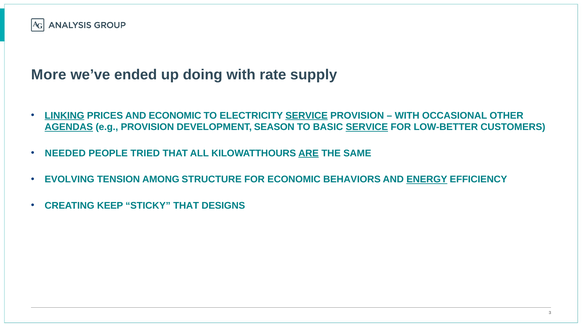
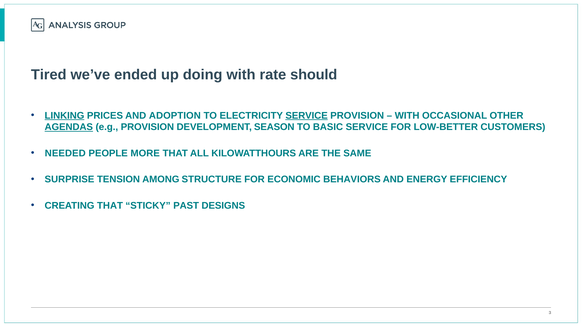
More: More -> Tired
supply: supply -> should
AND ECONOMIC: ECONOMIC -> ADOPTION
SERVICE at (367, 127) underline: present -> none
TRIED: TRIED -> MORE
ARE underline: present -> none
EVOLVING: EVOLVING -> SURPRISE
ENERGY underline: present -> none
CREATING KEEP: KEEP -> THAT
STICKY THAT: THAT -> PAST
